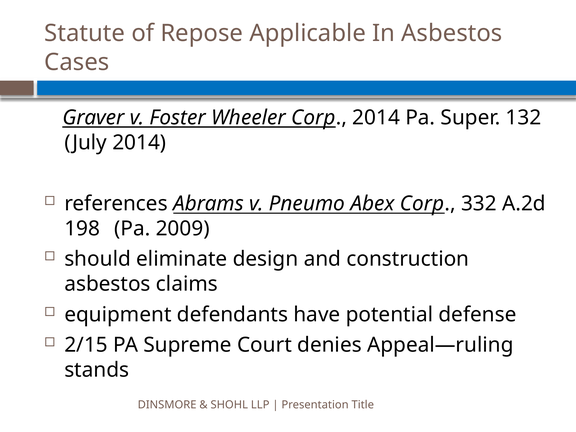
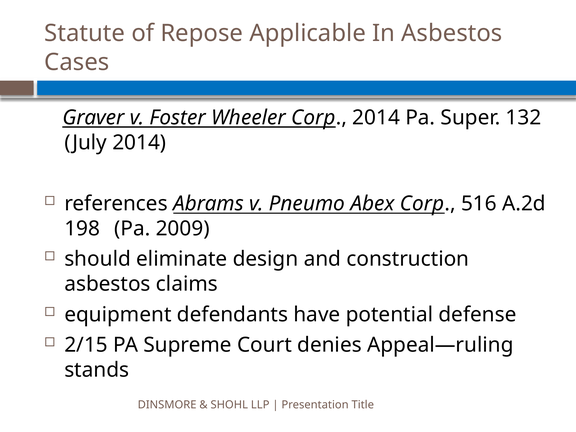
332: 332 -> 516
